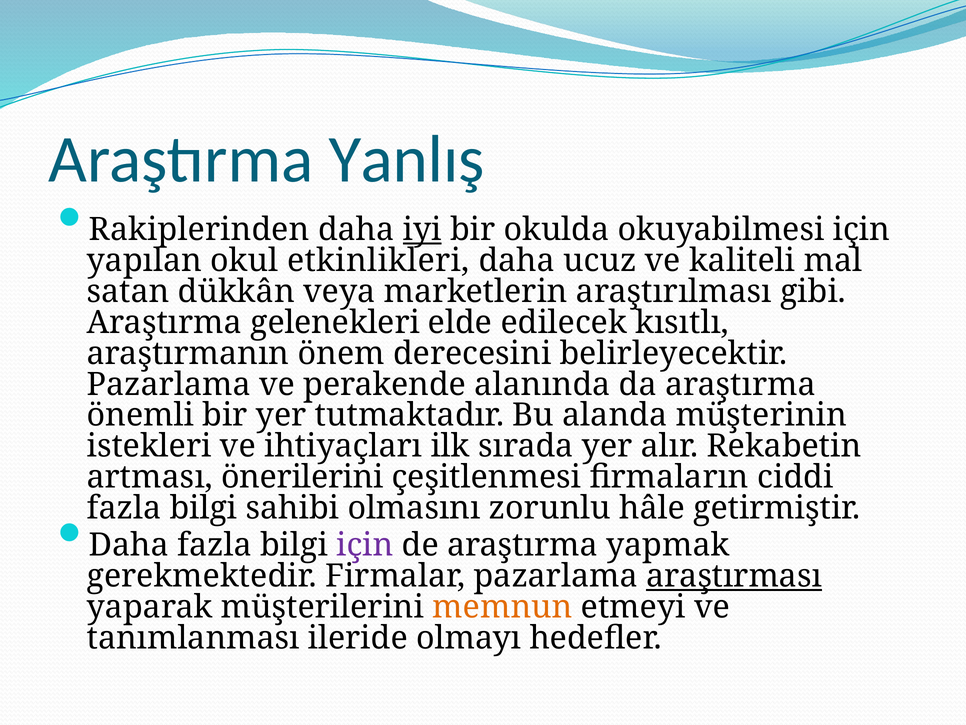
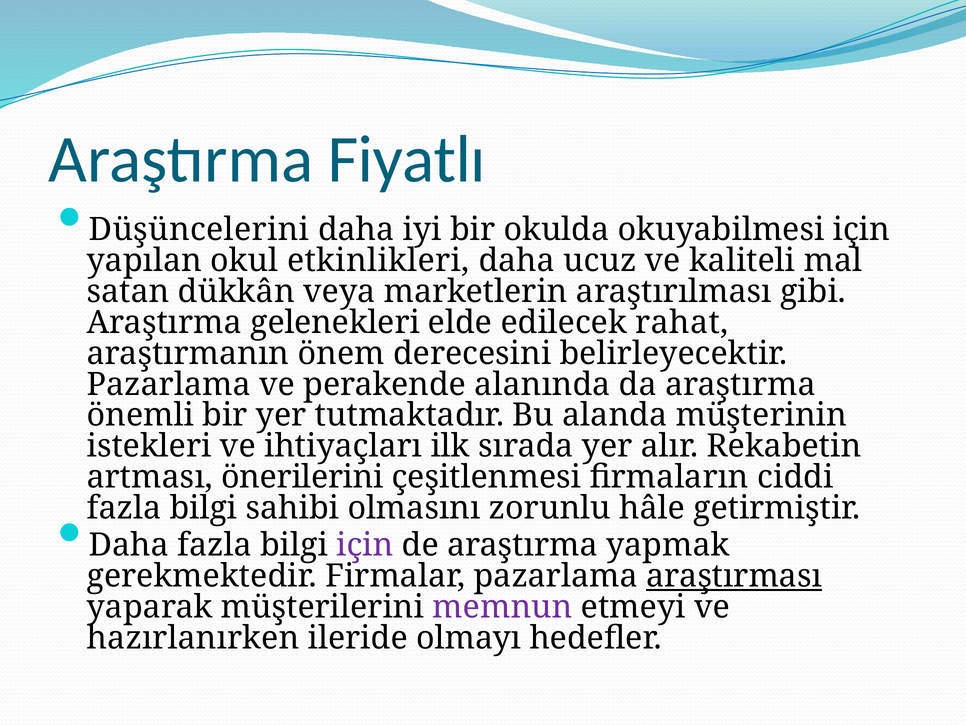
Yanlış: Yanlış -> Fiyatlı
Rakiplerinden: Rakiplerinden -> Düşüncelerini
iyi underline: present -> none
kısıtlı: kısıtlı -> rahat
memnun colour: orange -> purple
tanımlanması: tanımlanması -> hazırlanırken
